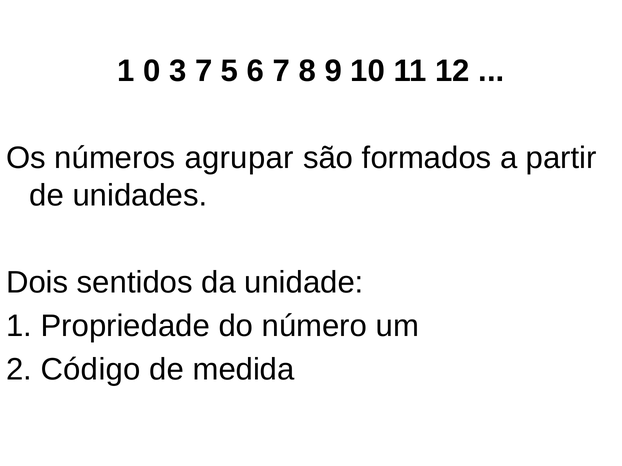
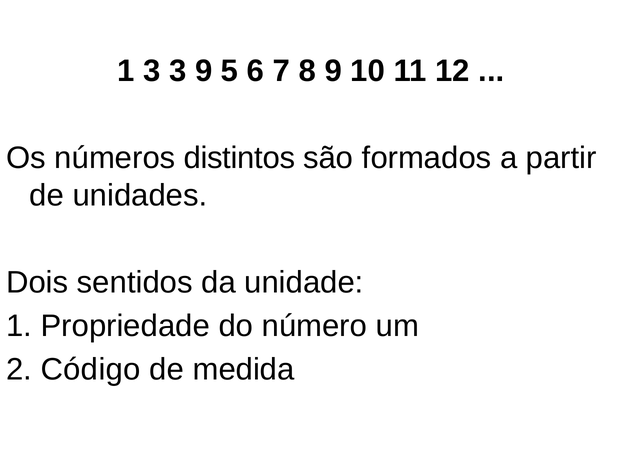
1 0: 0 -> 3
3 7: 7 -> 9
agrupar: agrupar -> distintos
